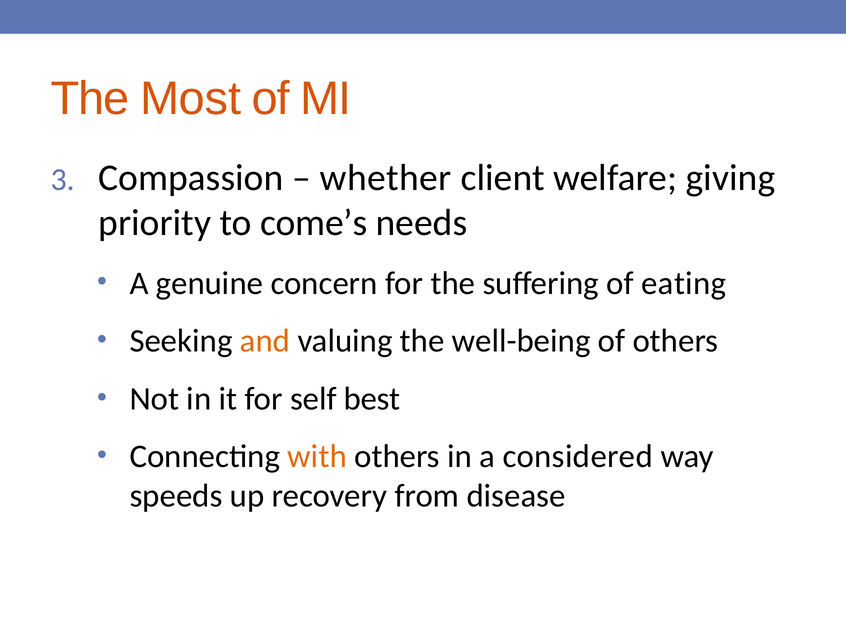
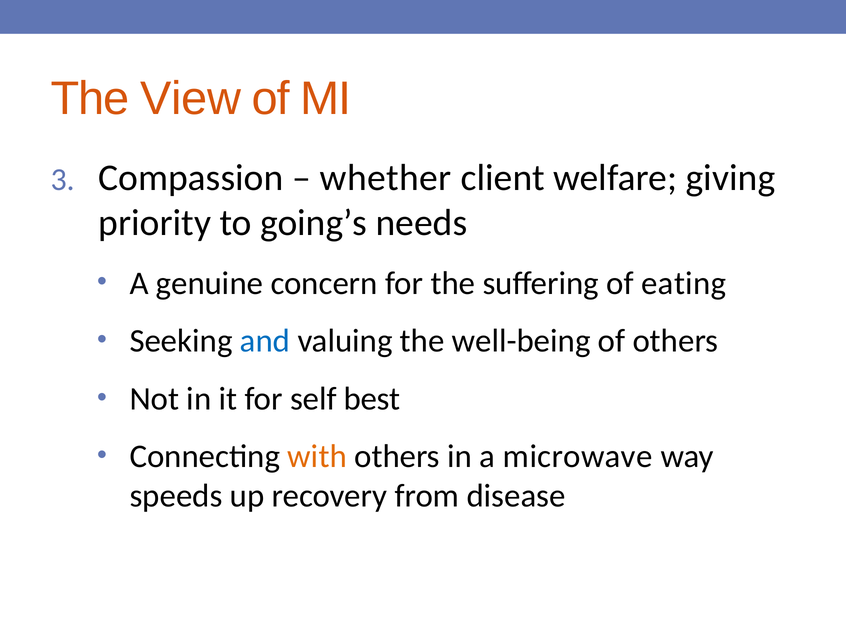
Most: Most -> View
come’s: come’s -> going’s
and colour: orange -> blue
considered: considered -> microwave
